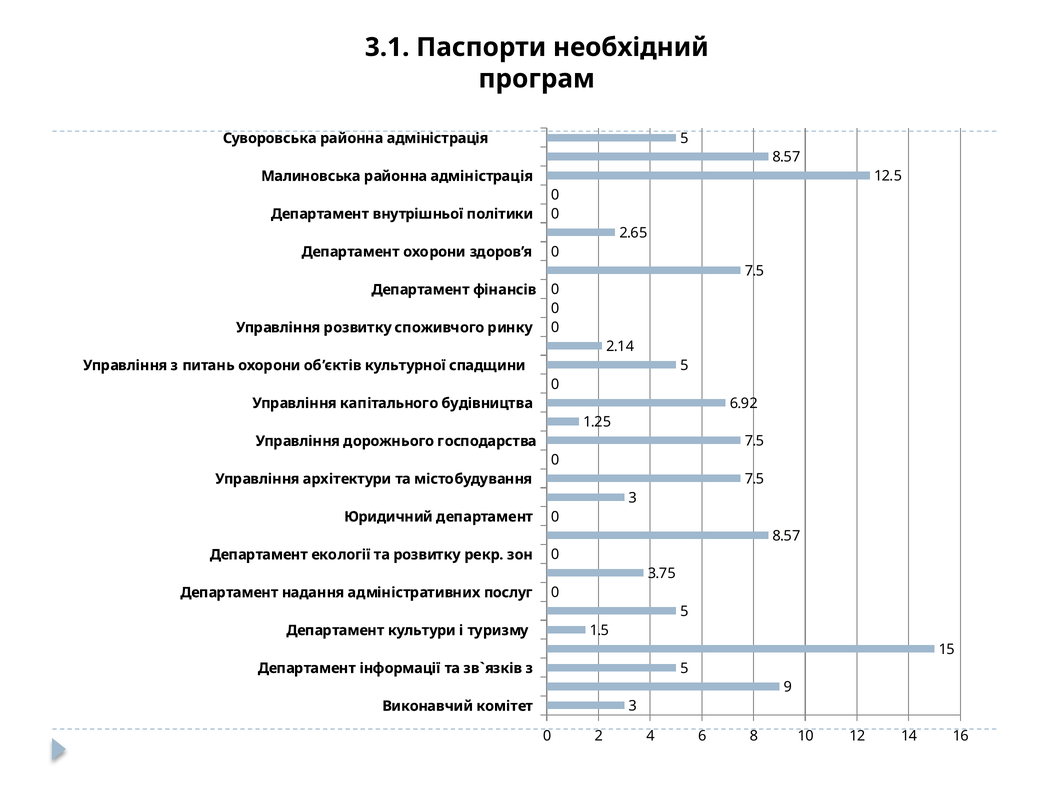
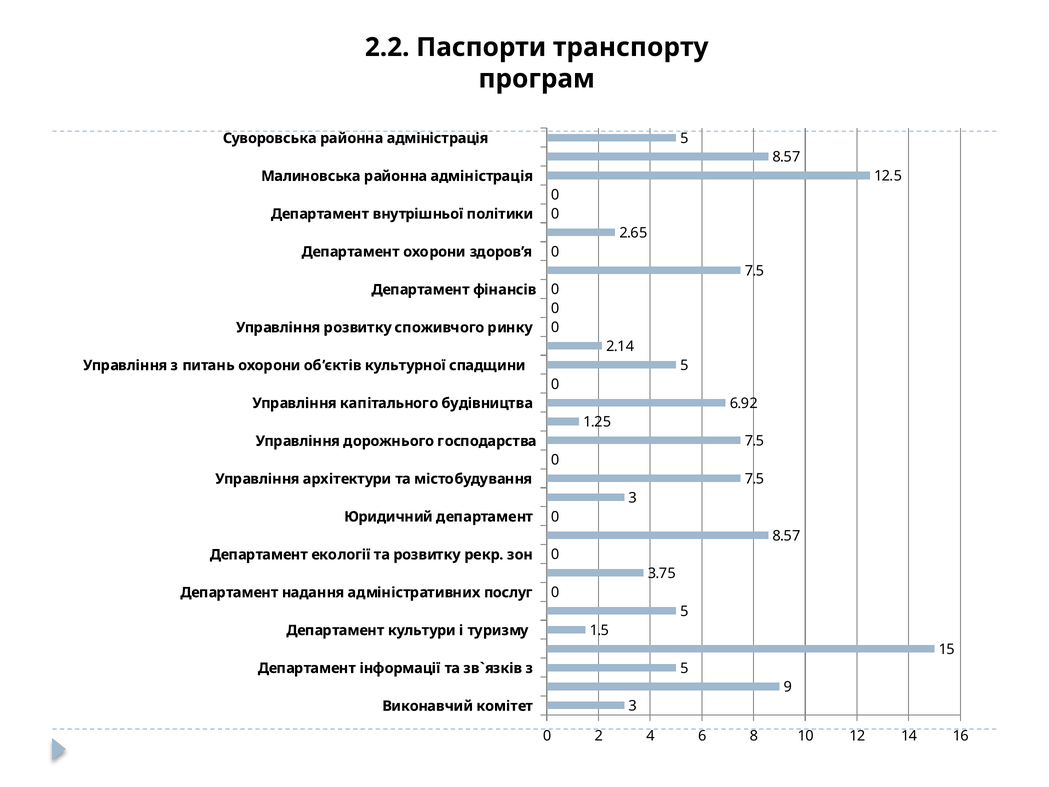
3.1: 3.1 -> 2.2
необхідний: необхідний -> транспорту
